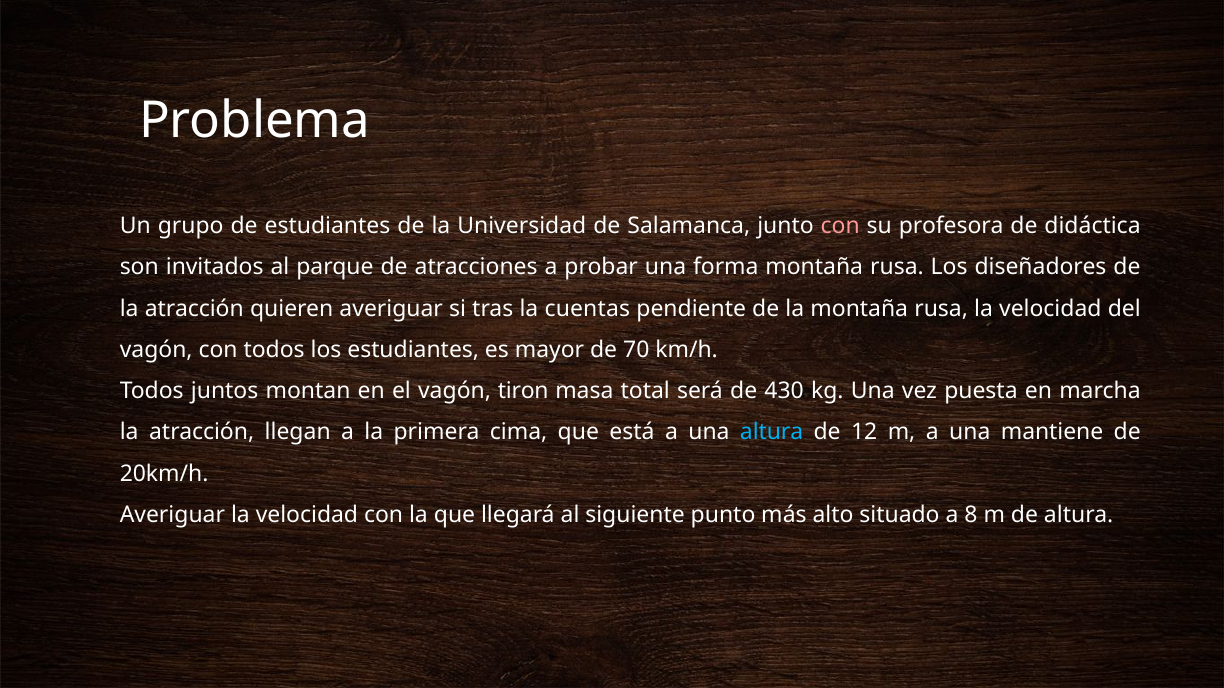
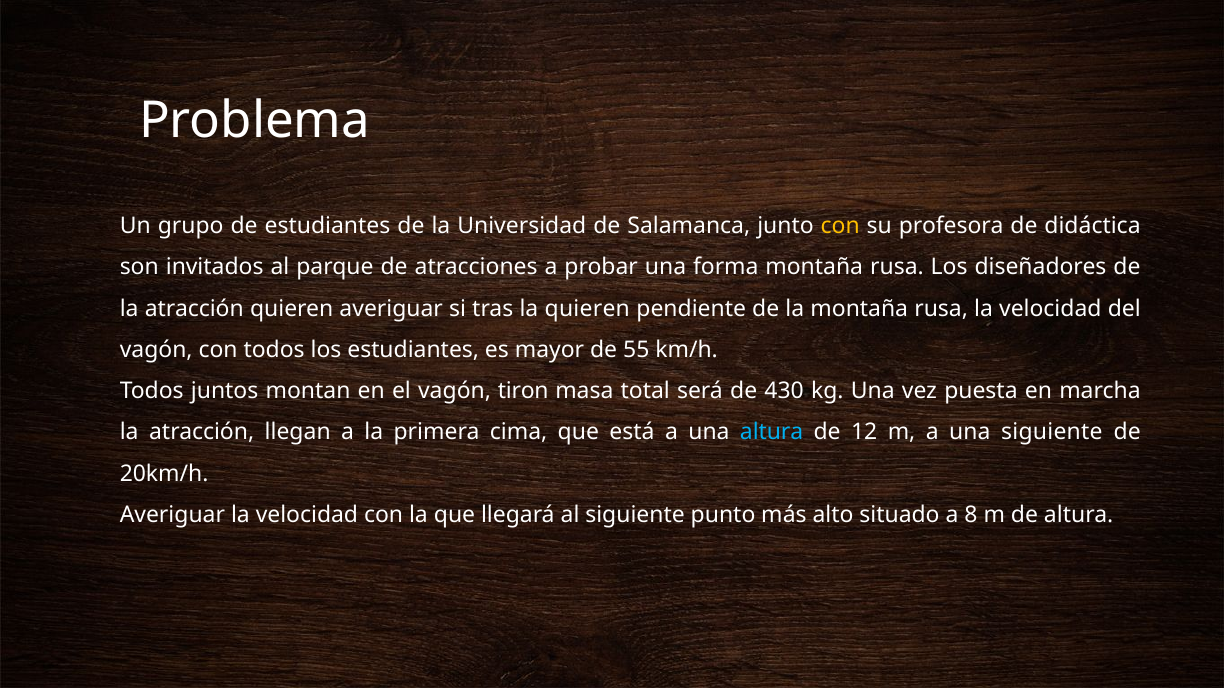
con at (840, 226) colour: pink -> yellow
la cuentas: cuentas -> quieren
70: 70 -> 55
una mantiene: mantiene -> siguiente
